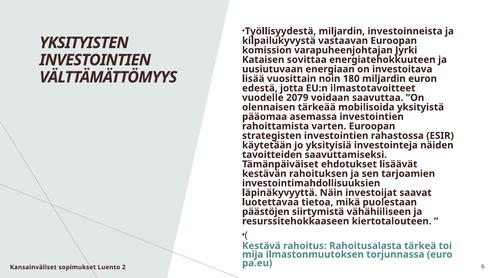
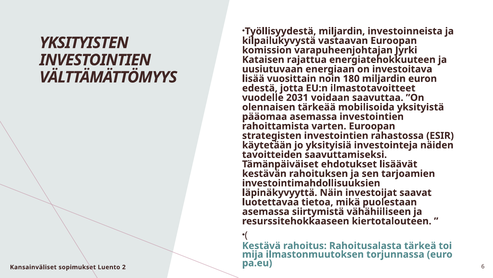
sovittaa: sovittaa -> rajattua
2079: 2079 -> 2031
päästöjen at (266, 211): päästöjen -> asemassa
